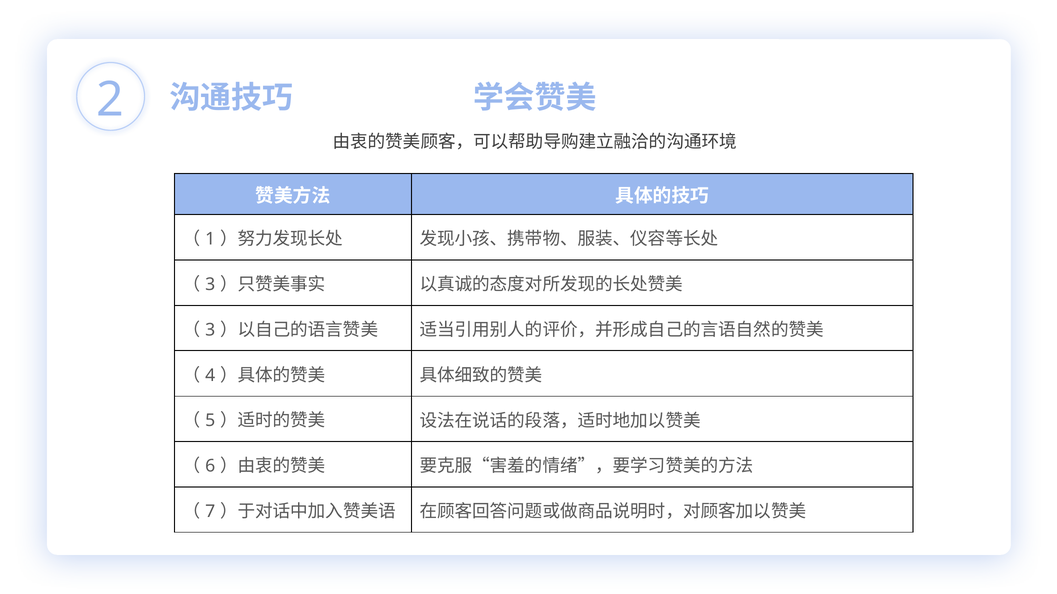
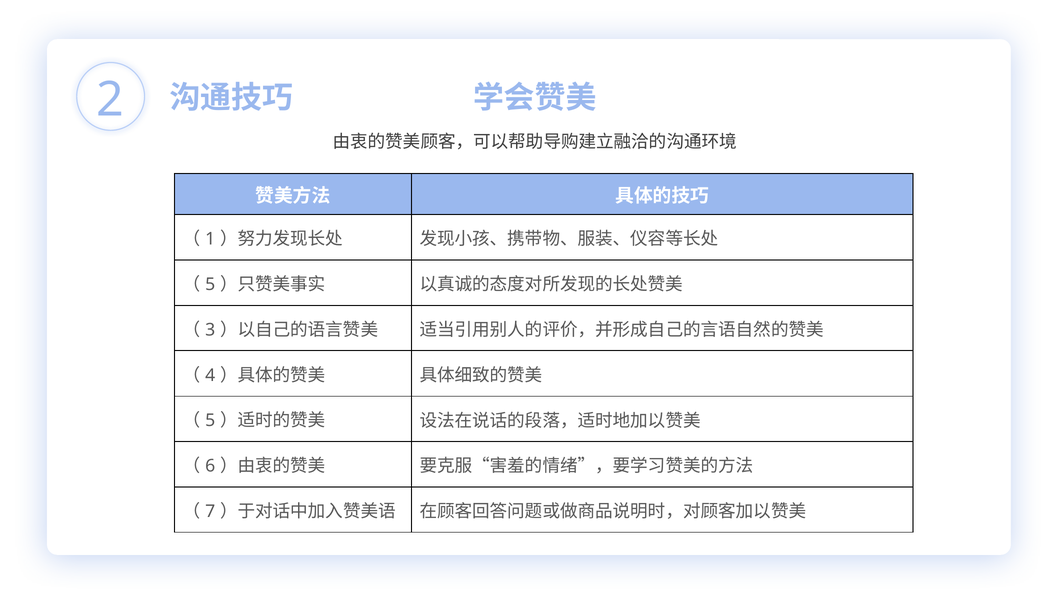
3 at (210, 285): 3 -> 5
